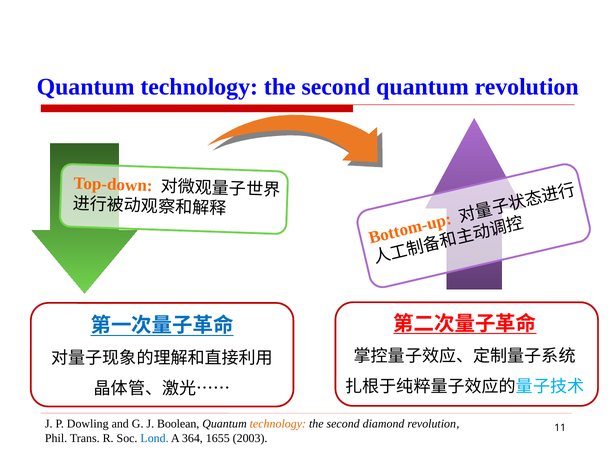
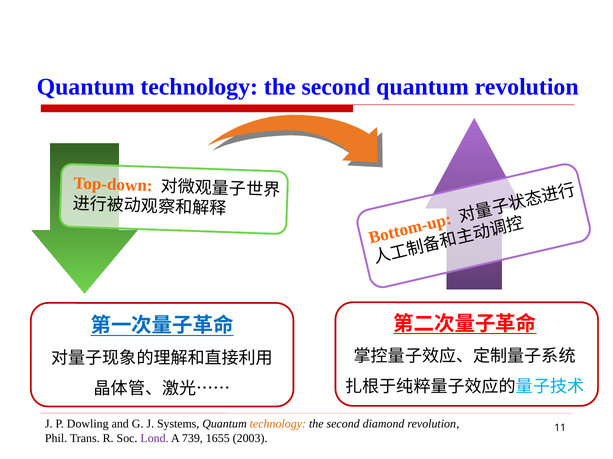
Boolean: Boolean -> Systems
Lond colour: blue -> purple
364: 364 -> 739
